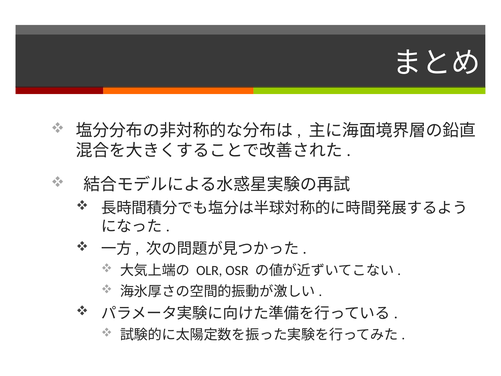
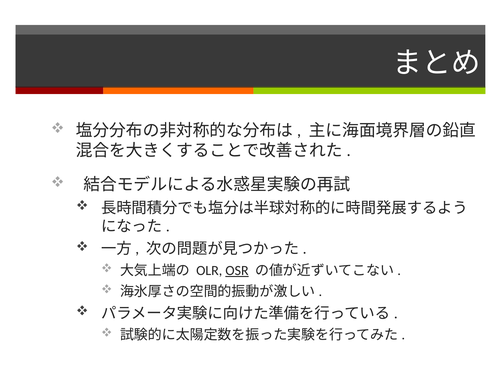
OSR underline: none -> present
